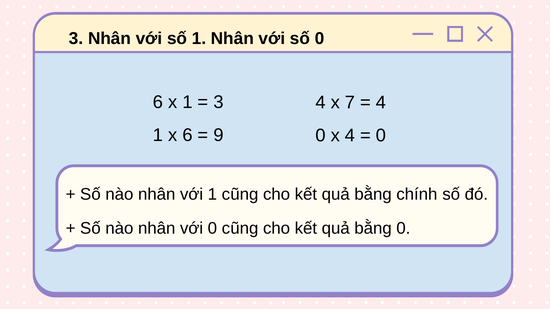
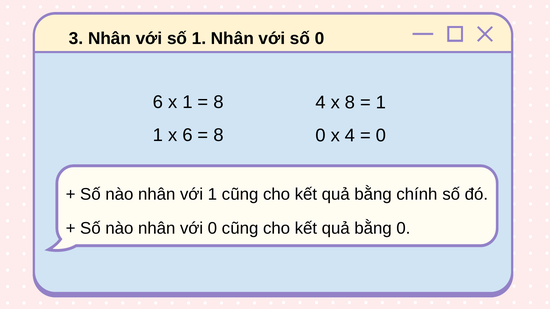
3 at (219, 102): 3 -> 8
7 at (350, 103): 7 -> 8
4 at (381, 103): 4 -> 1
9 at (219, 135): 9 -> 8
